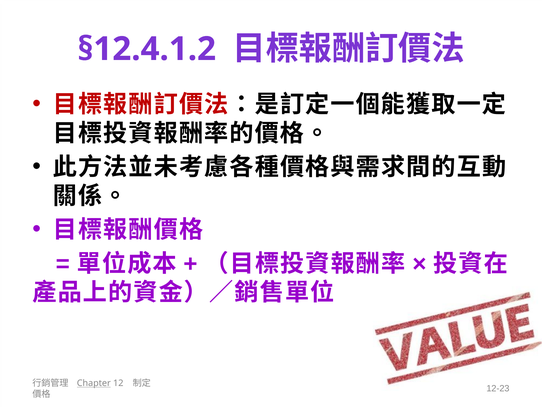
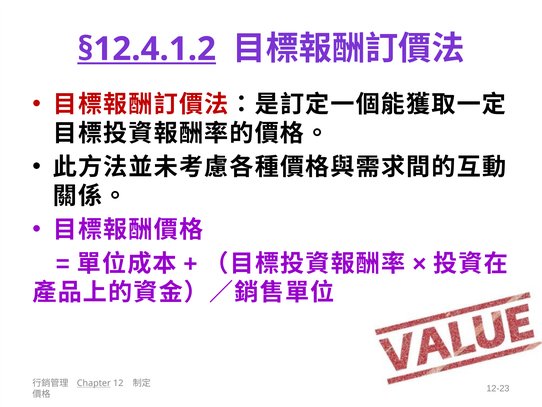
§12.4.1.2 underline: none -> present
